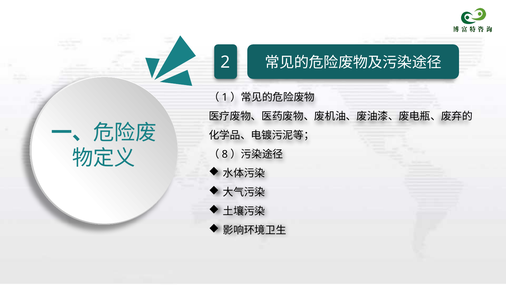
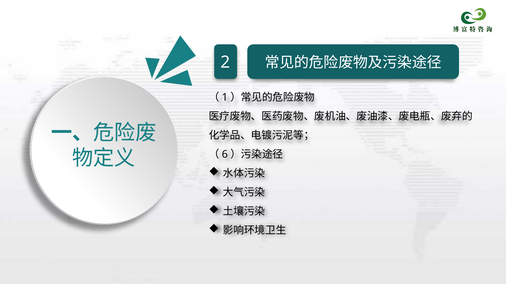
8: 8 -> 6
